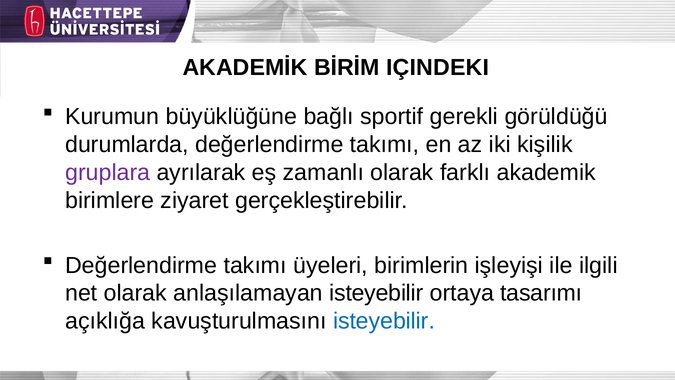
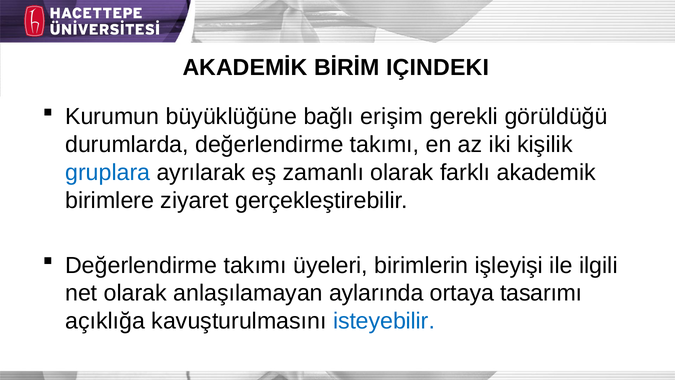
sportif: sportif -> erişim
gruplara colour: purple -> blue
anlaşılamayan isteyebilir: isteyebilir -> aylarında
